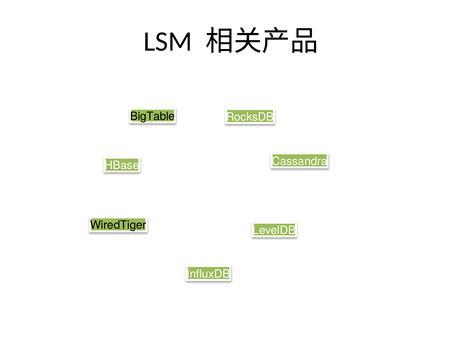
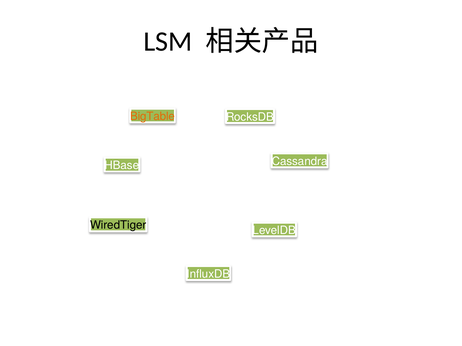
BigTable colour: black -> orange
